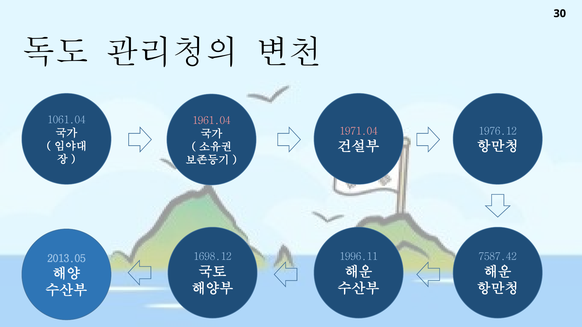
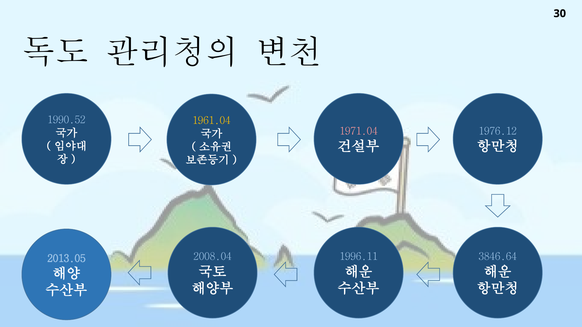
1061.04: 1061.04 -> 1990.52
1961.04 colour: pink -> yellow
1698.12: 1698.12 -> 2008.04
7587.42: 7587.42 -> 3846.64
